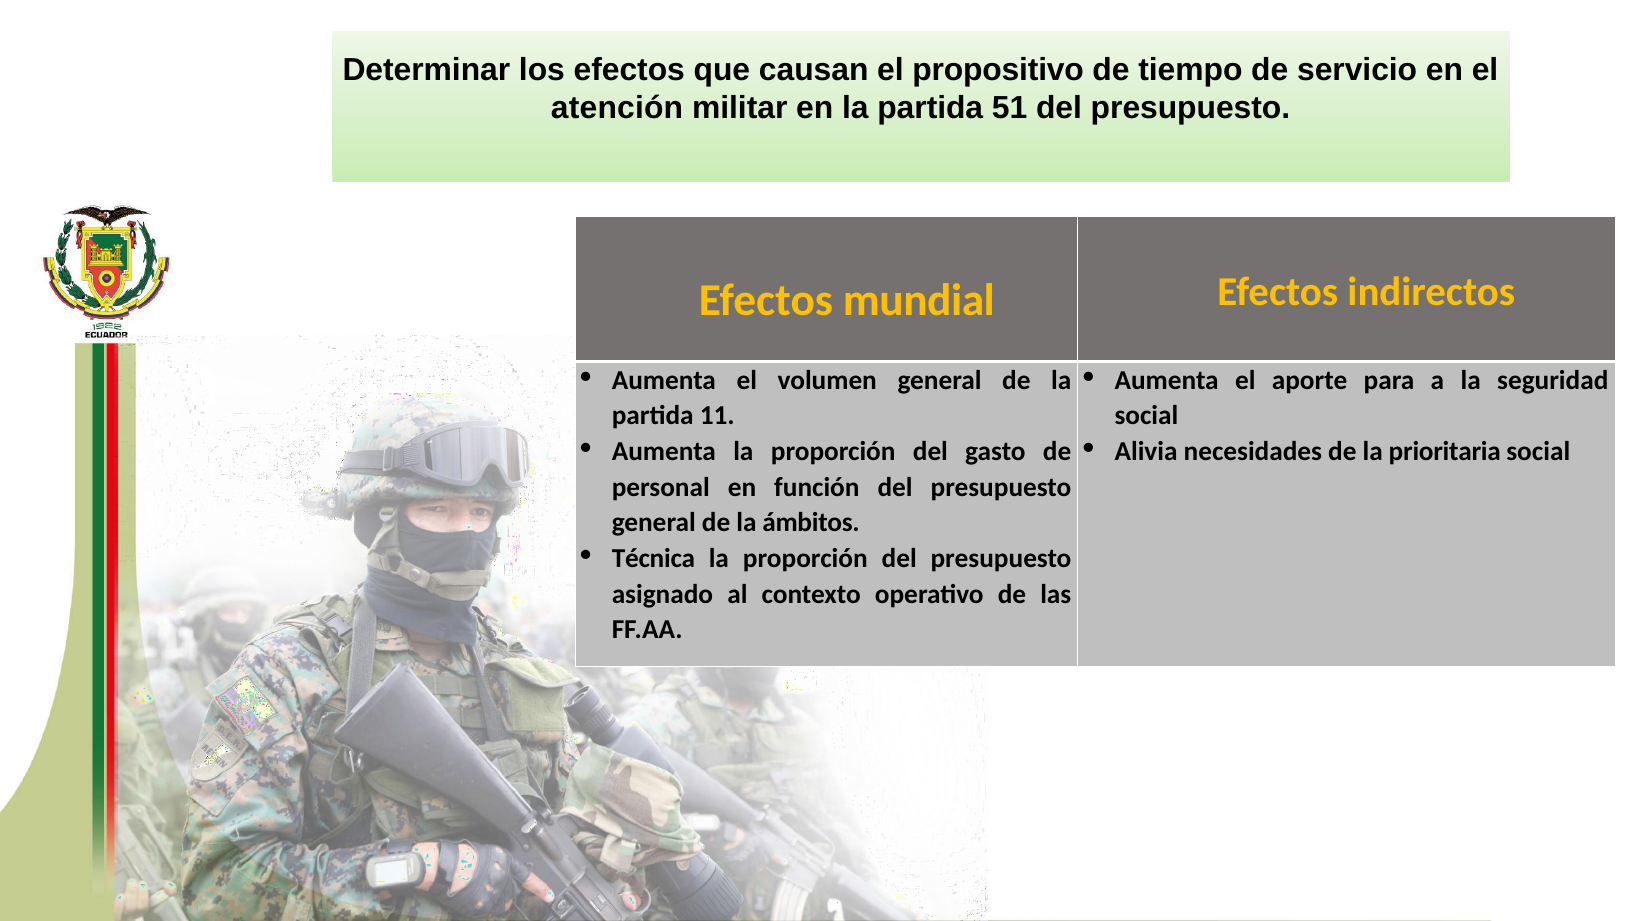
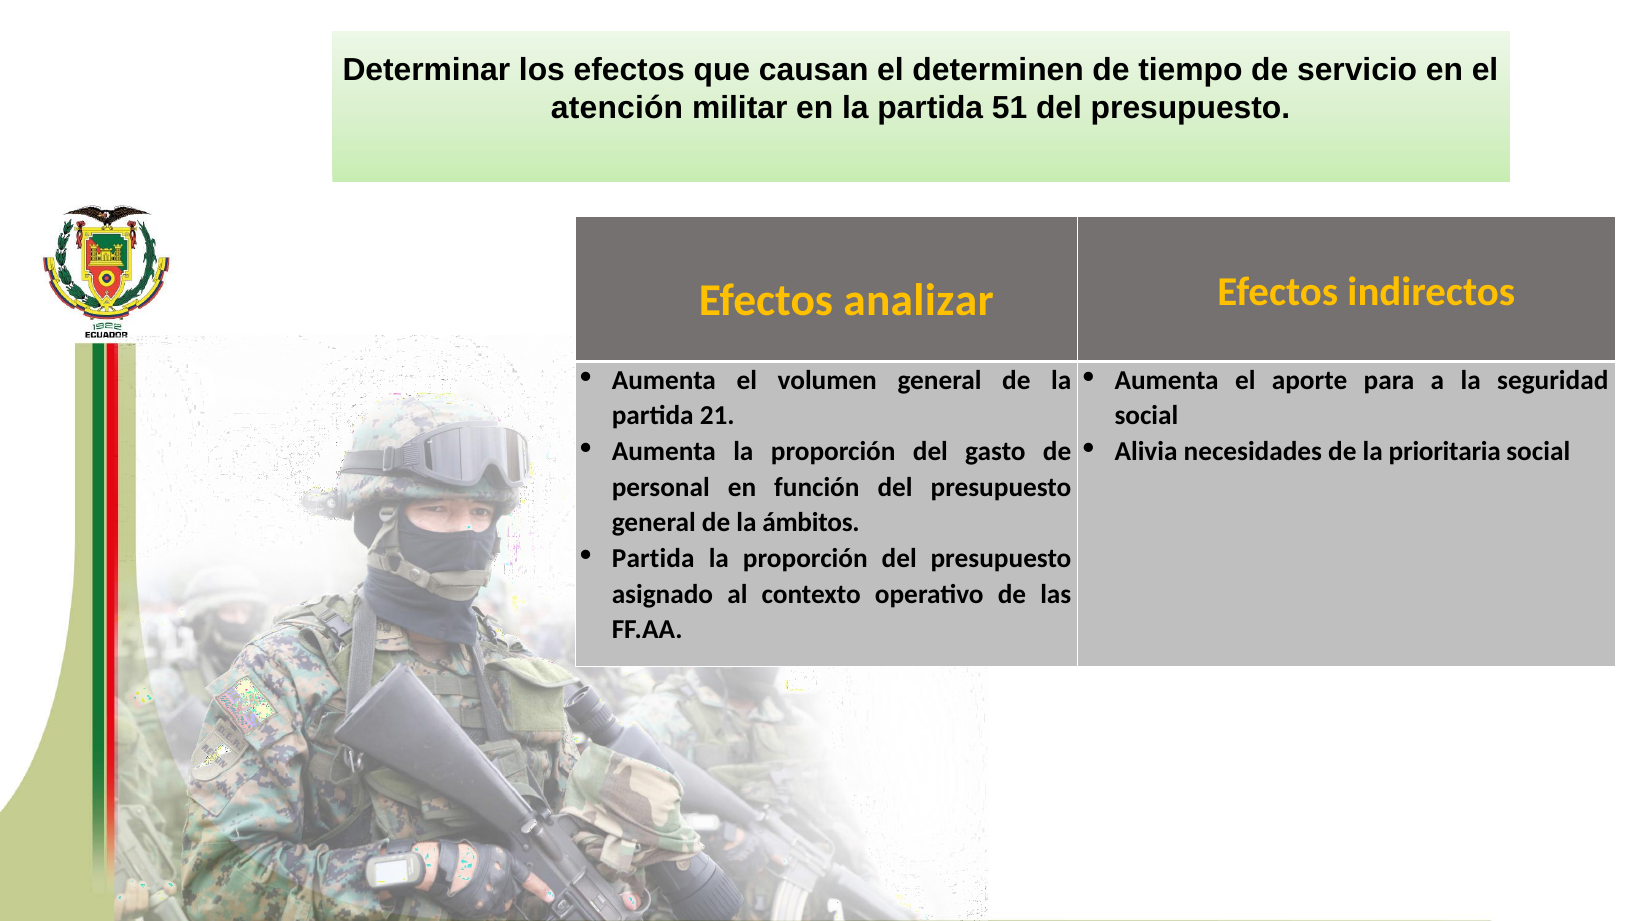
propositivo: propositivo -> determinen
mundial: mundial -> analizar
11: 11 -> 21
Técnica at (653, 558): Técnica -> Partida
